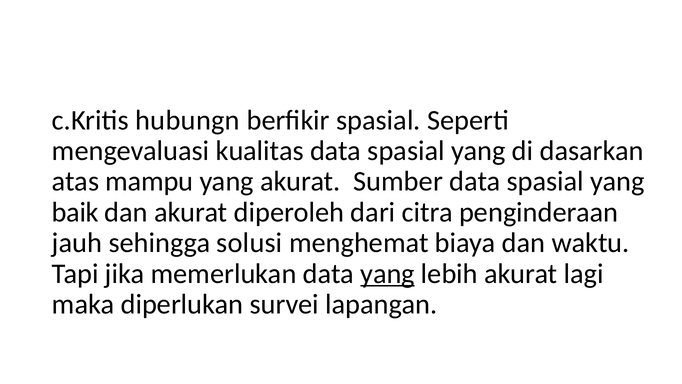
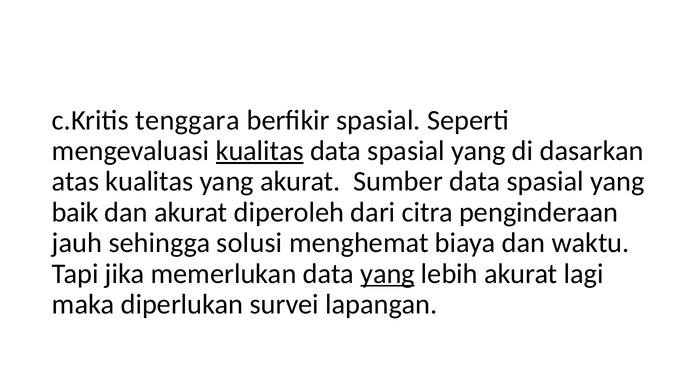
hubungn: hubungn -> tenggara
kualitas at (260, 151) underline: none -> present
atas mampu: mampu -> kualitas
